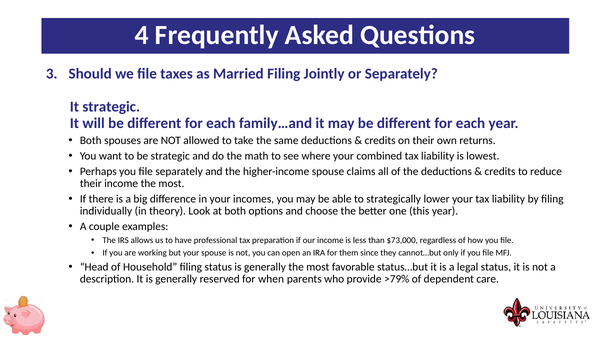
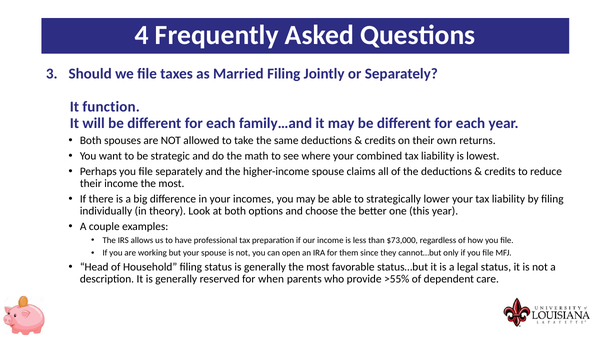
It strategic: strategic -> function
>79%: >79% -> >55%
